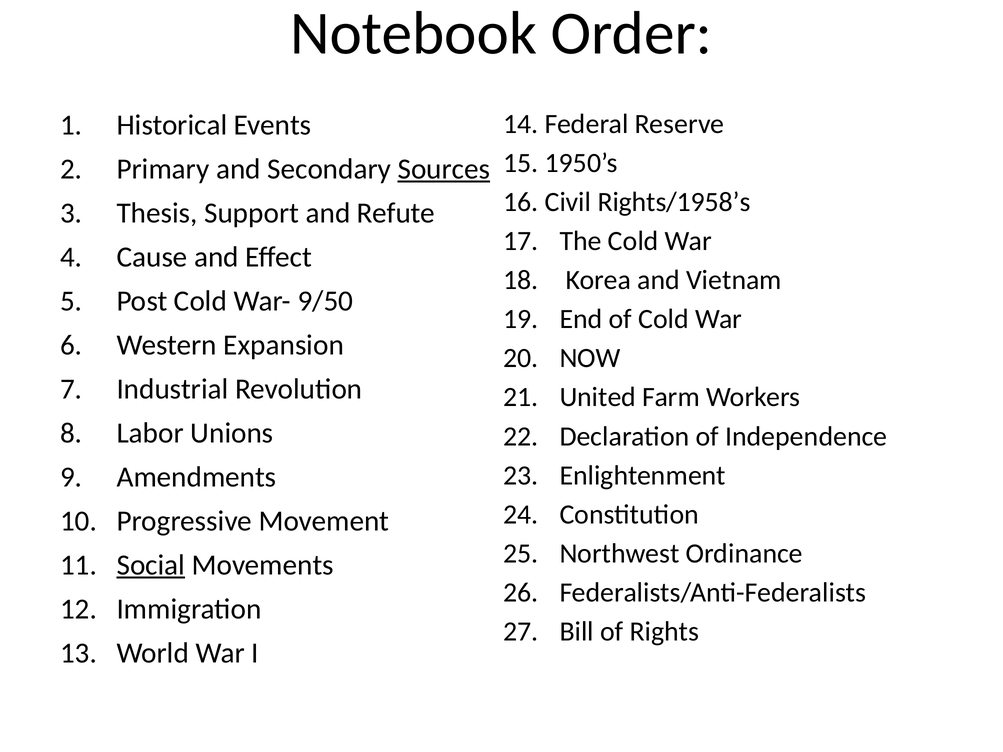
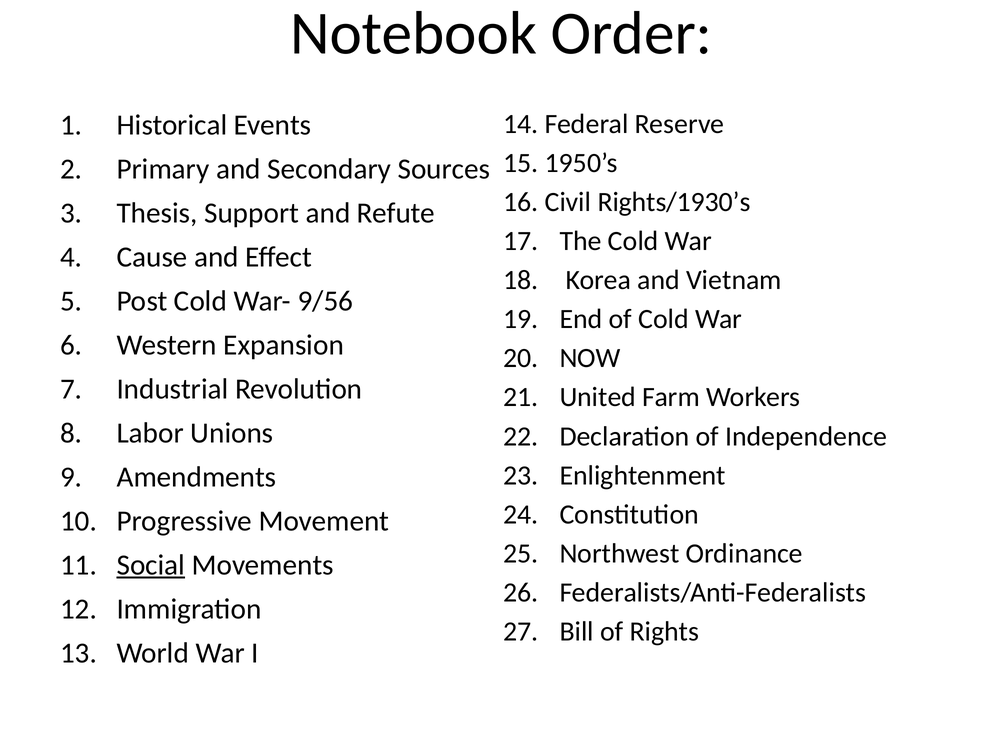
Sources underline: present -> none
Rights/1958’s: Rights/1958’s -> Rights/1930’s
9/50: 9/50 -> 9/56
